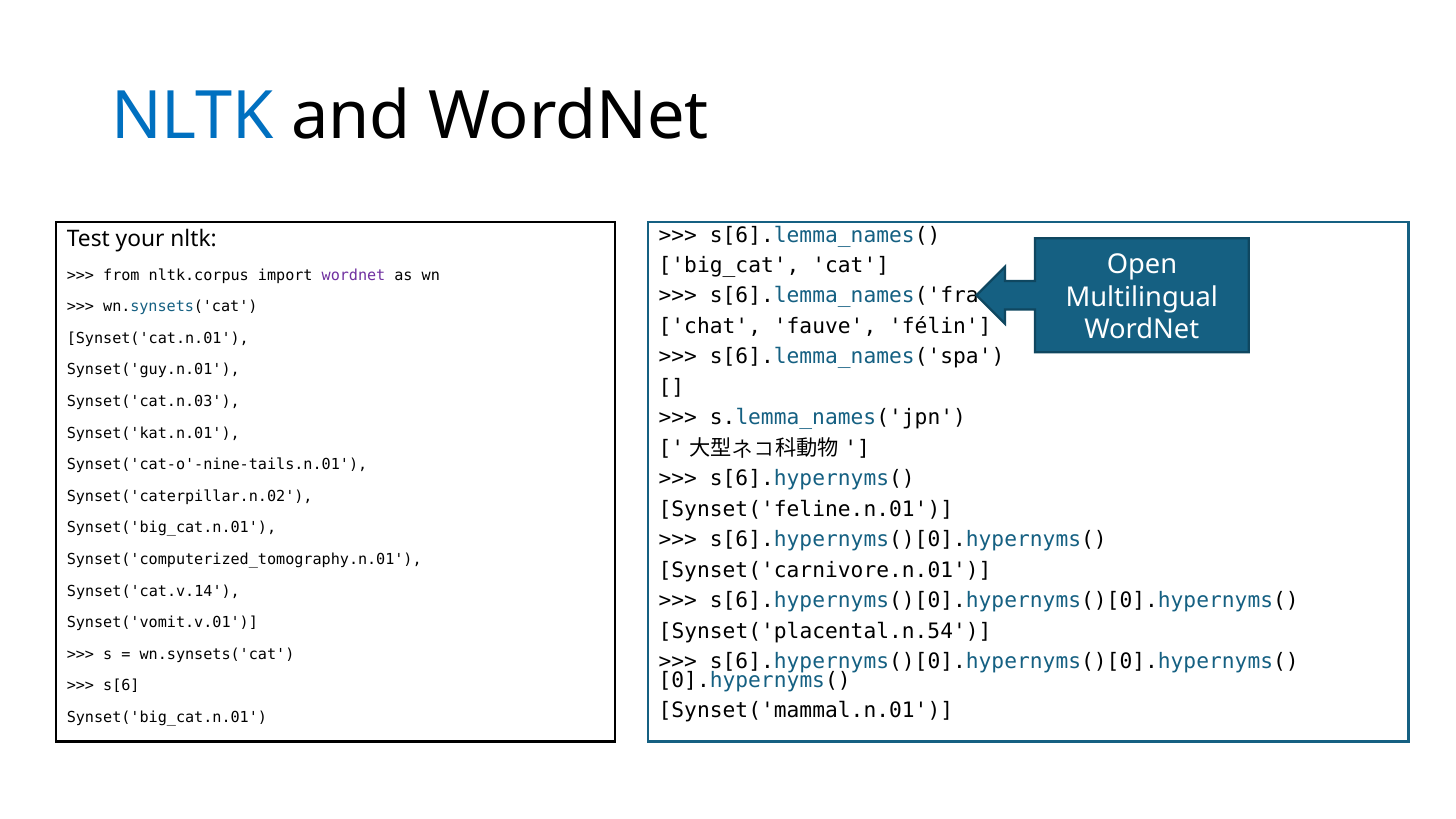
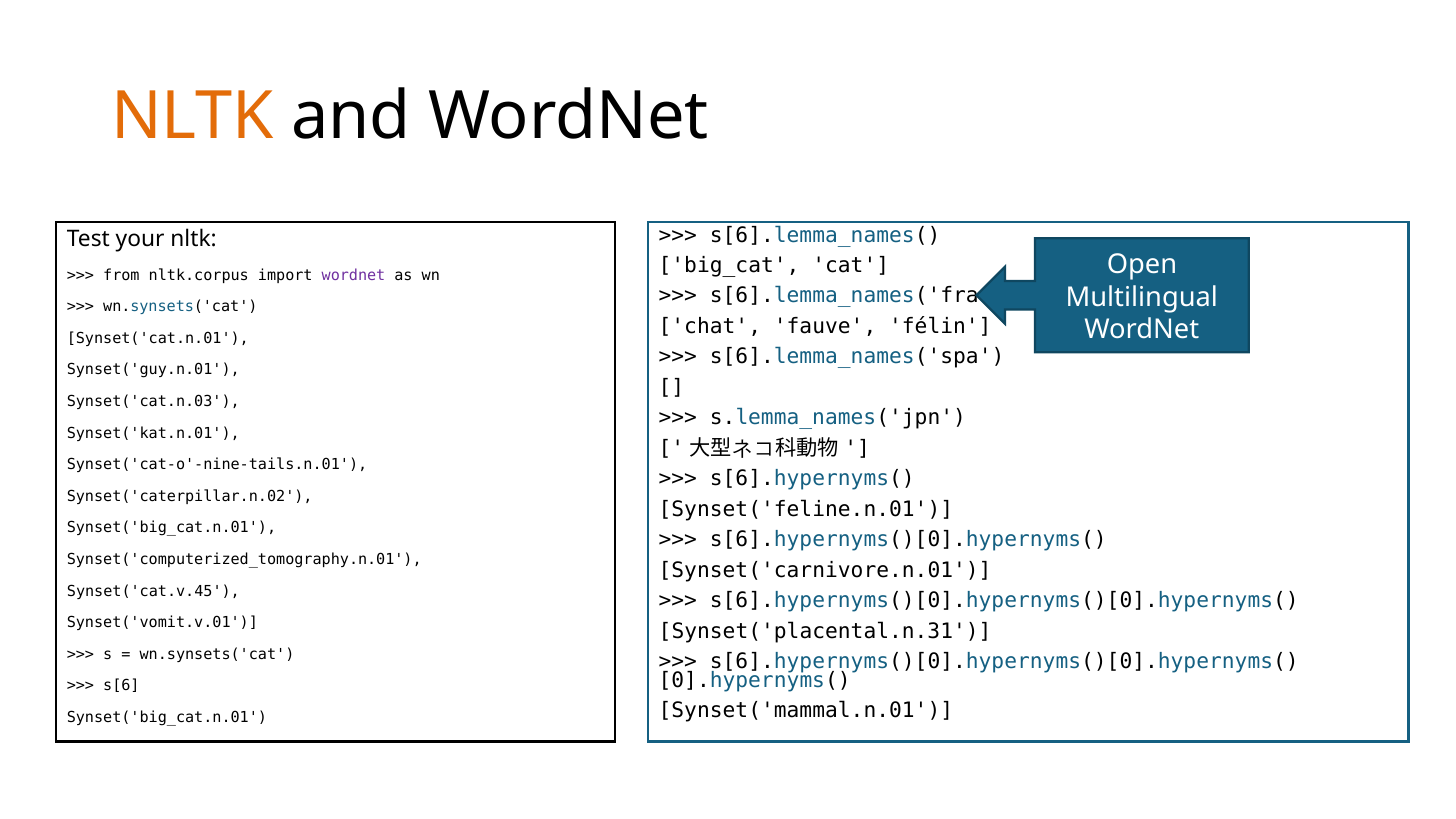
NLTK at (192, 117) colour: blue -> orange
Synset('cat.v.14: Synset('cat.v.14 -> Synset('cat.v.45
Synset('placental.n.54: Synset('placental.n.54 -> Synset('placental.n.31
